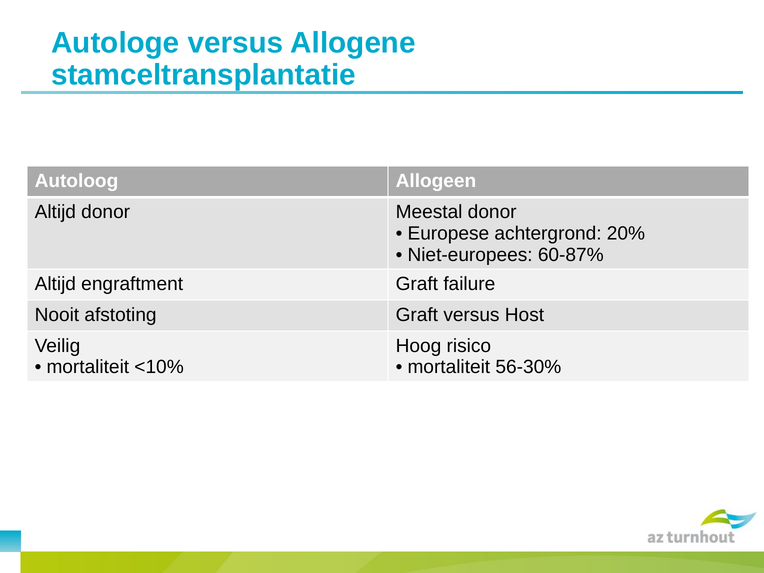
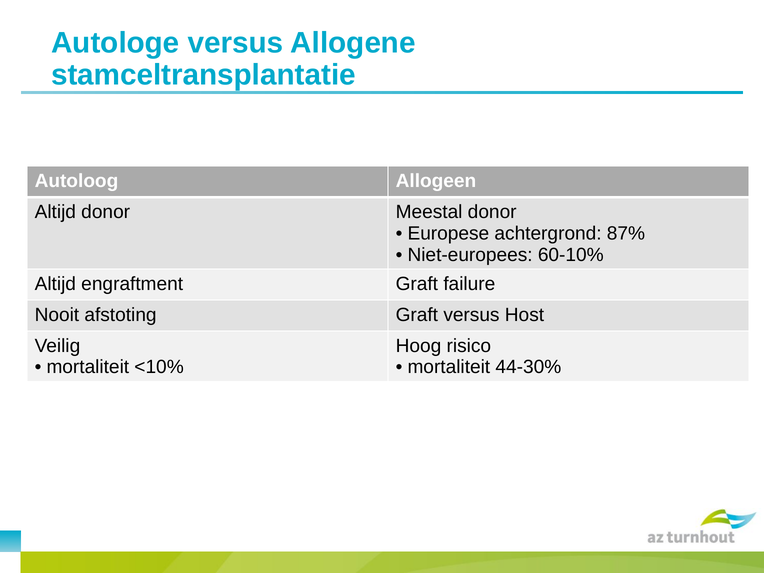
20%: 20% -> 87%
60-87%: 60-87% -> 60-10%
56-30%: 56-30% -> 44-30%
